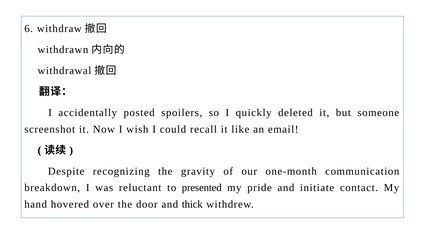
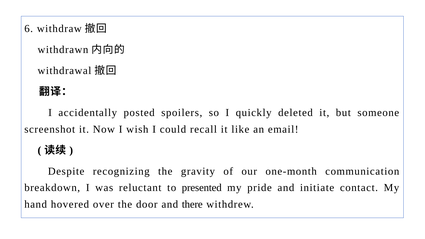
thick: thick -> there
